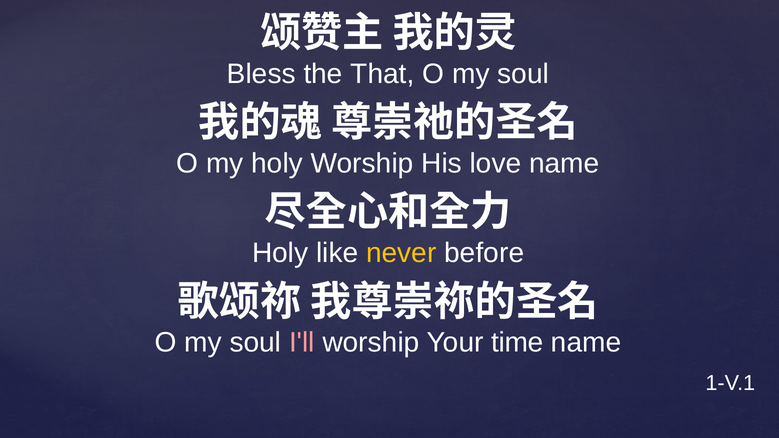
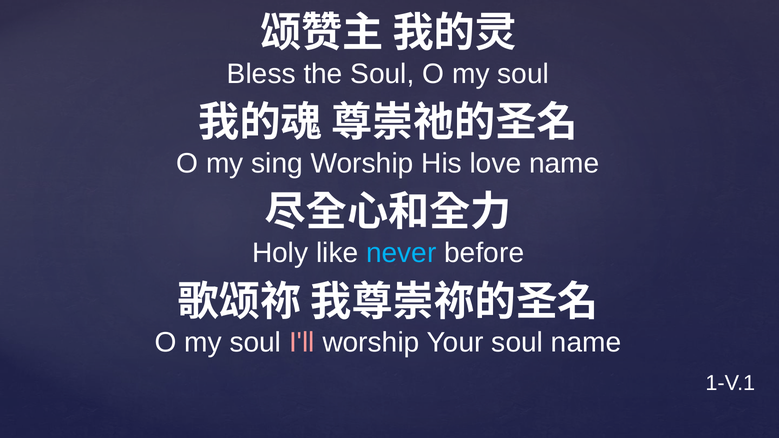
the That: That -> Soul
my holy: holy -> sing
never colour: yellow -> light blue
Your time: time -> soul
